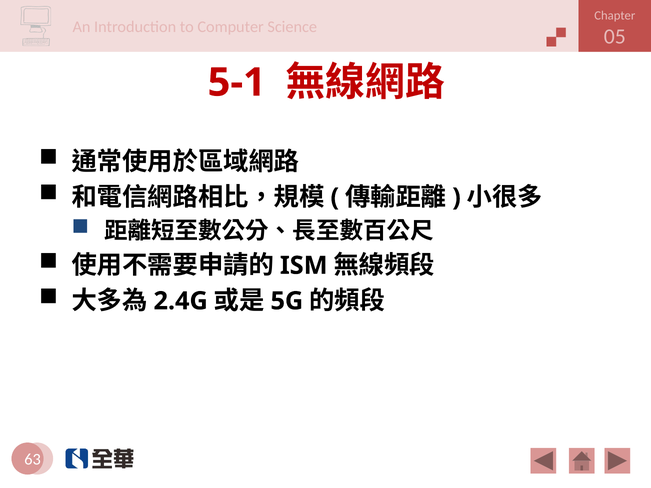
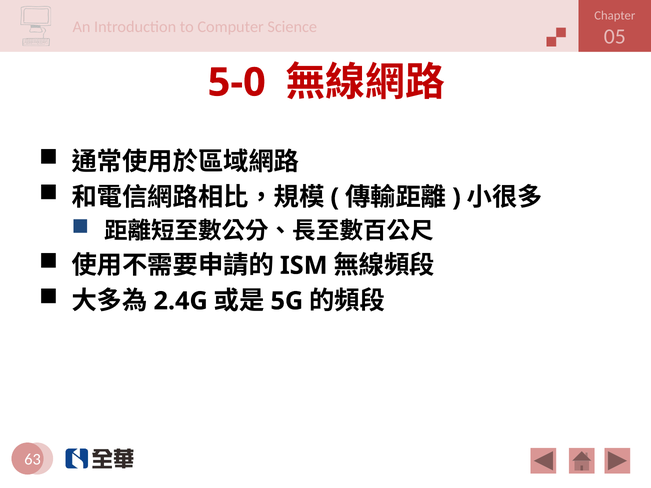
5-1: 5-1 -> 5-0
